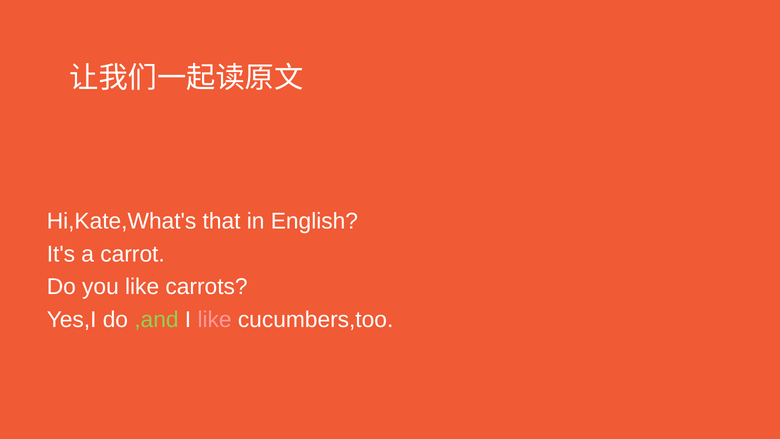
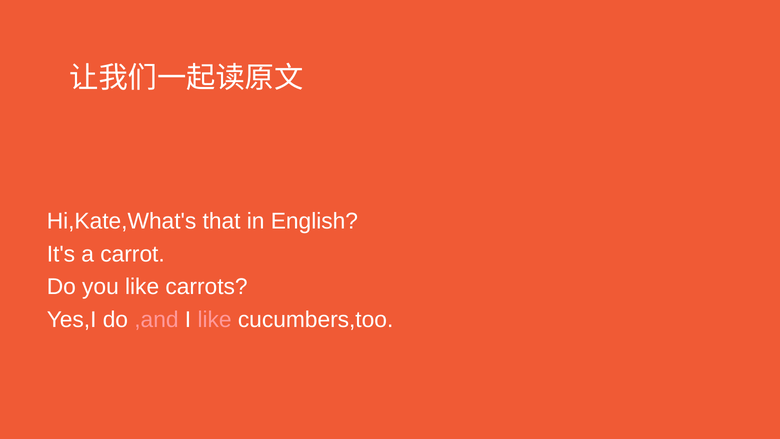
,and colour: light green -> pink
